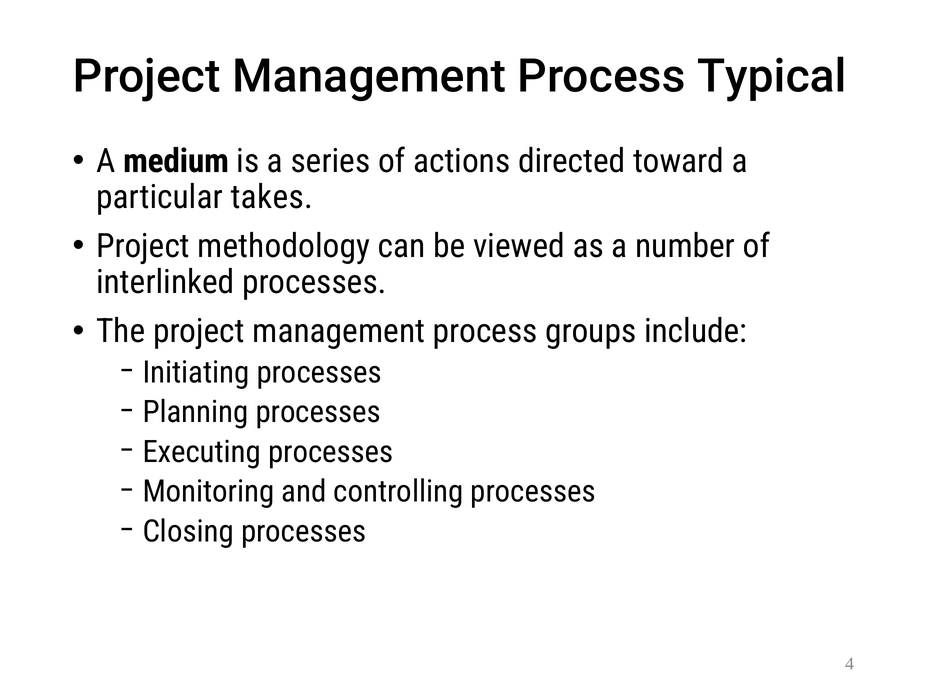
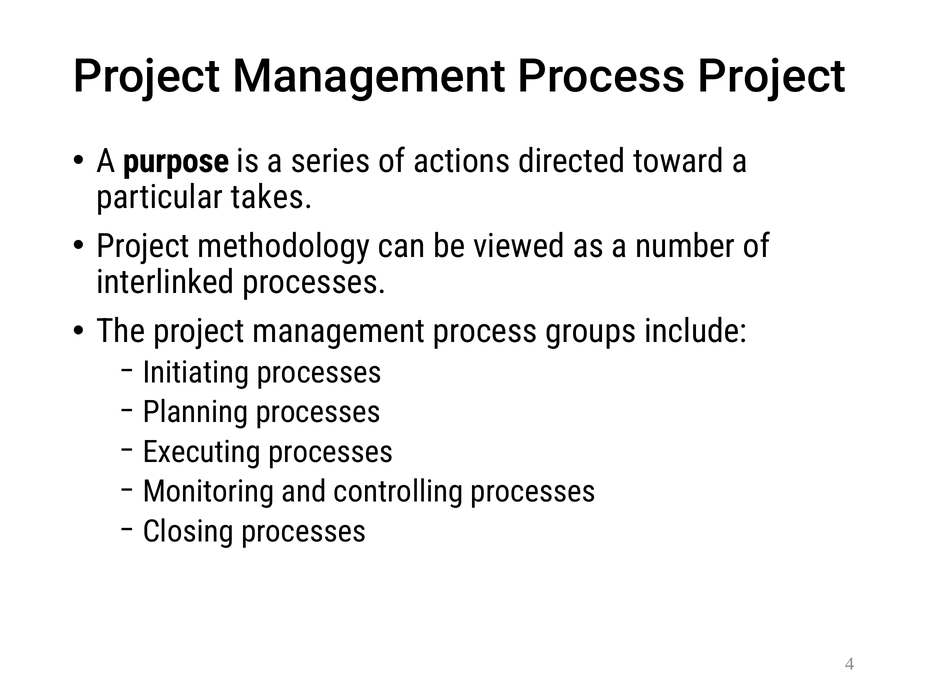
Process Typical: Typical -> Project
medium: medium -> purpose
